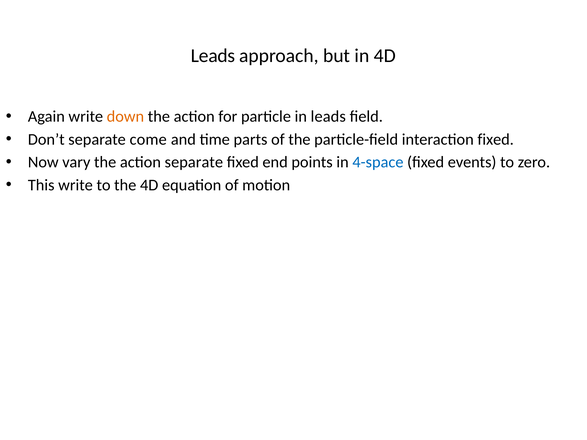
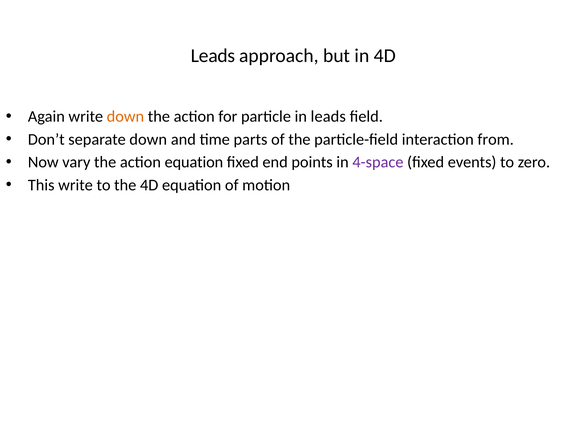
separate come: come -> down
interaction fixed: fixed -> from
action separate: separate -> equation
4-space colour: blue -> purple
